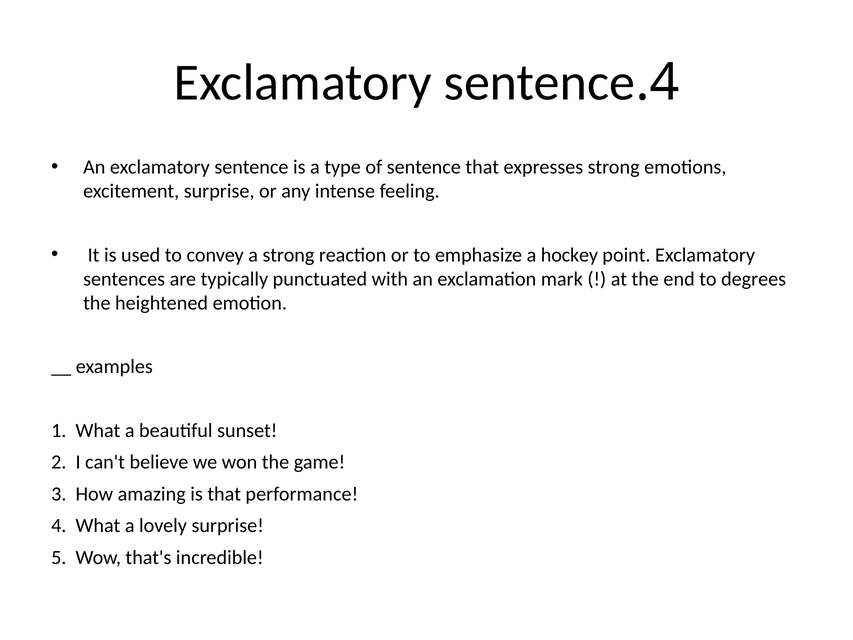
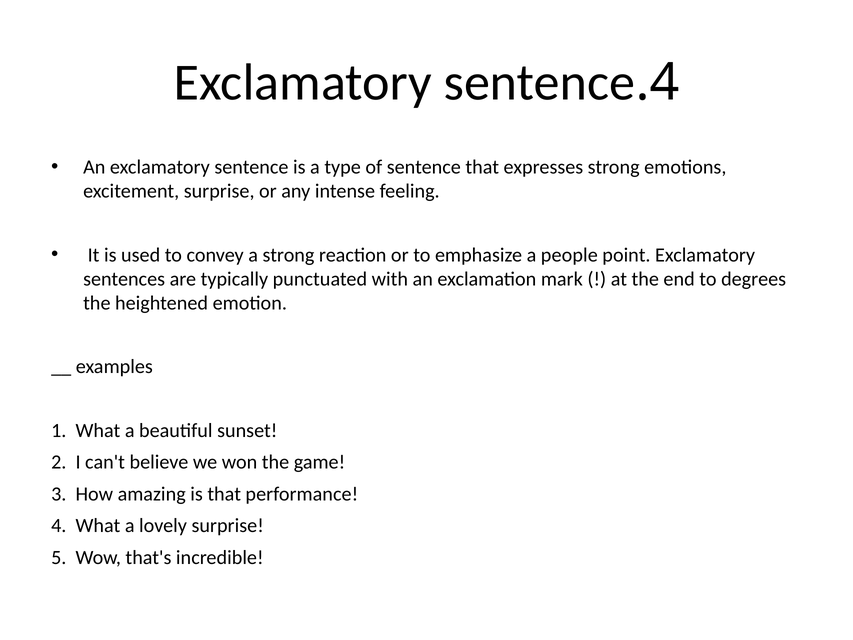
hockey: hockey -> people
